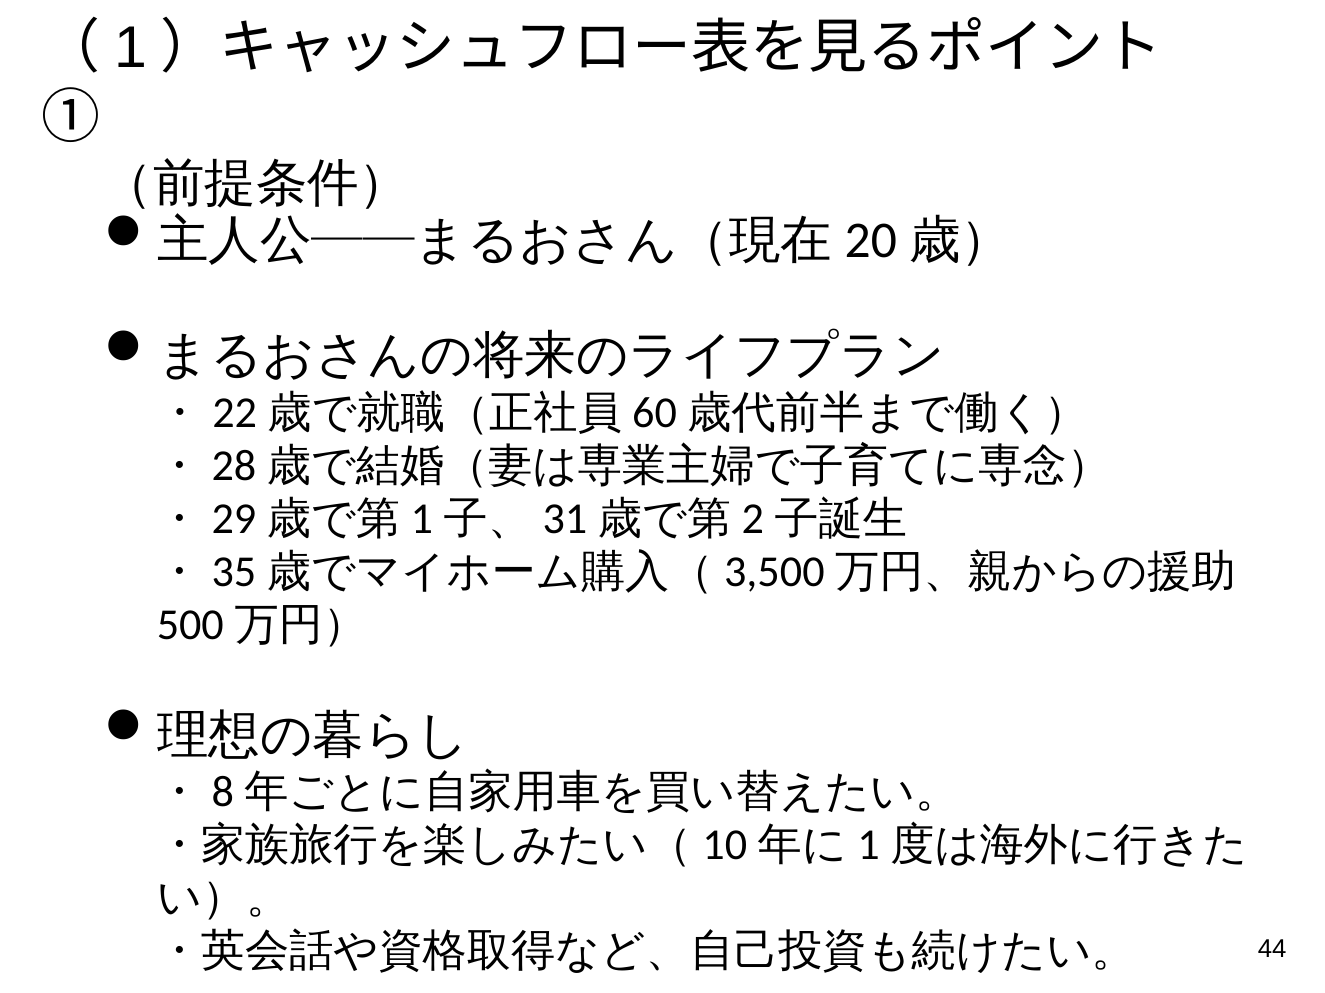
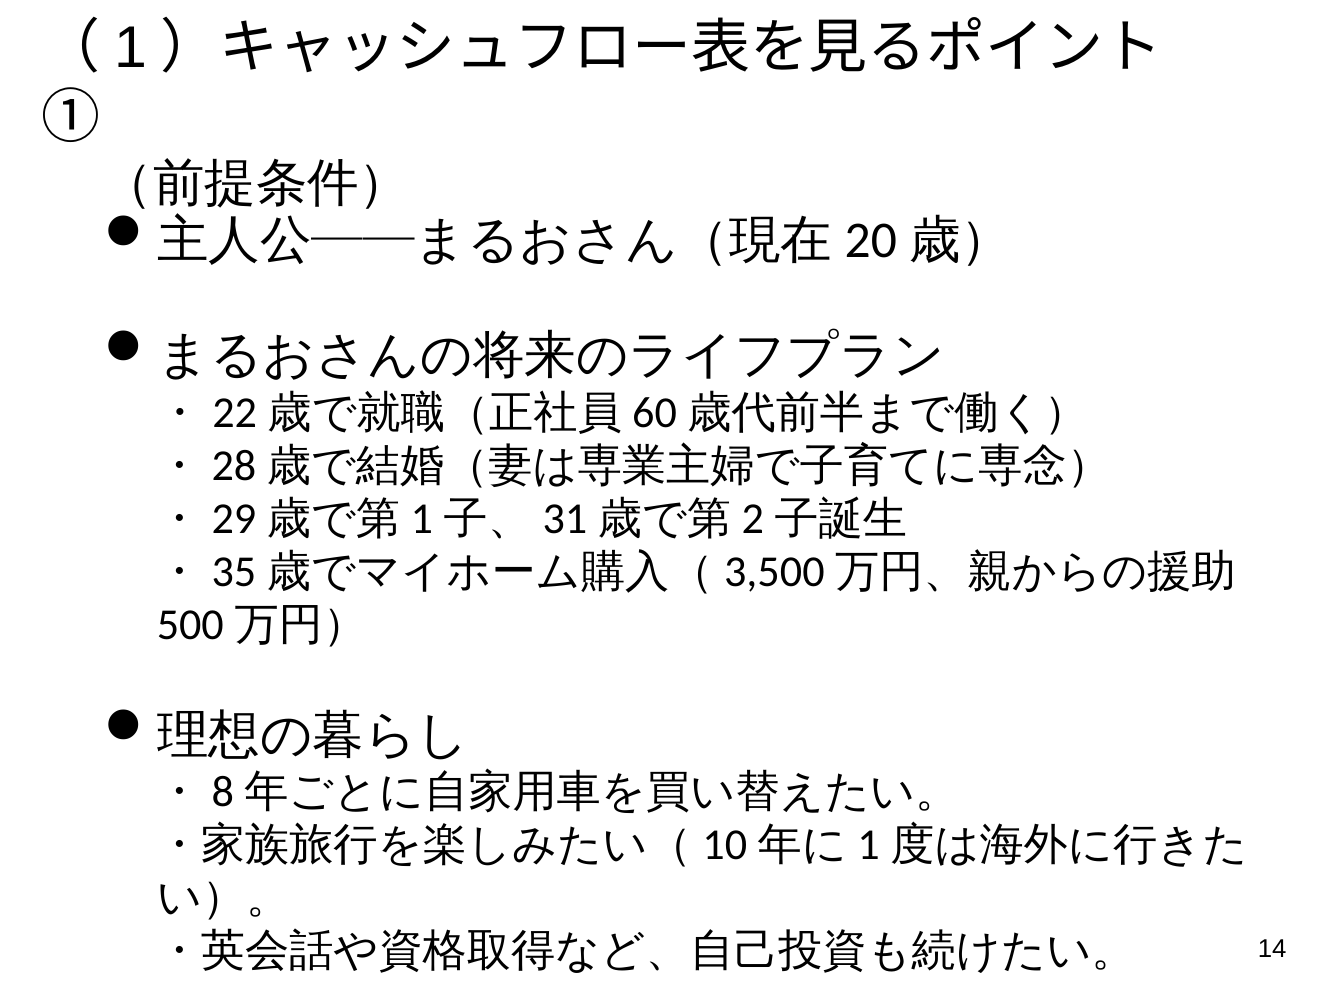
44: 44 -> 14
